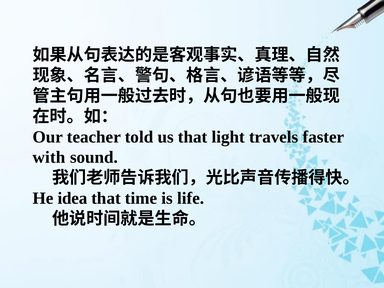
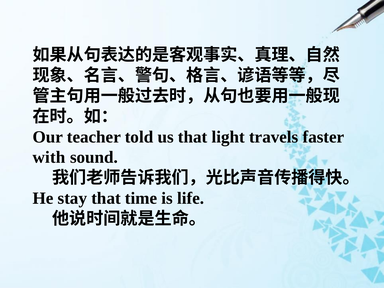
idea: idea -> stay
